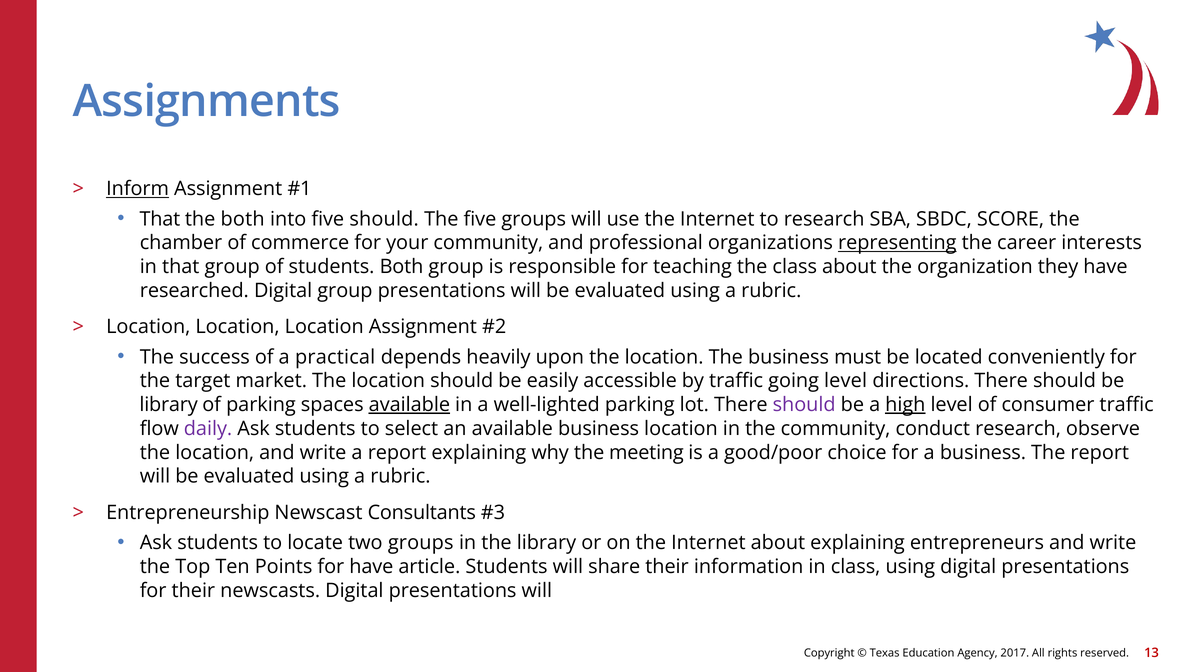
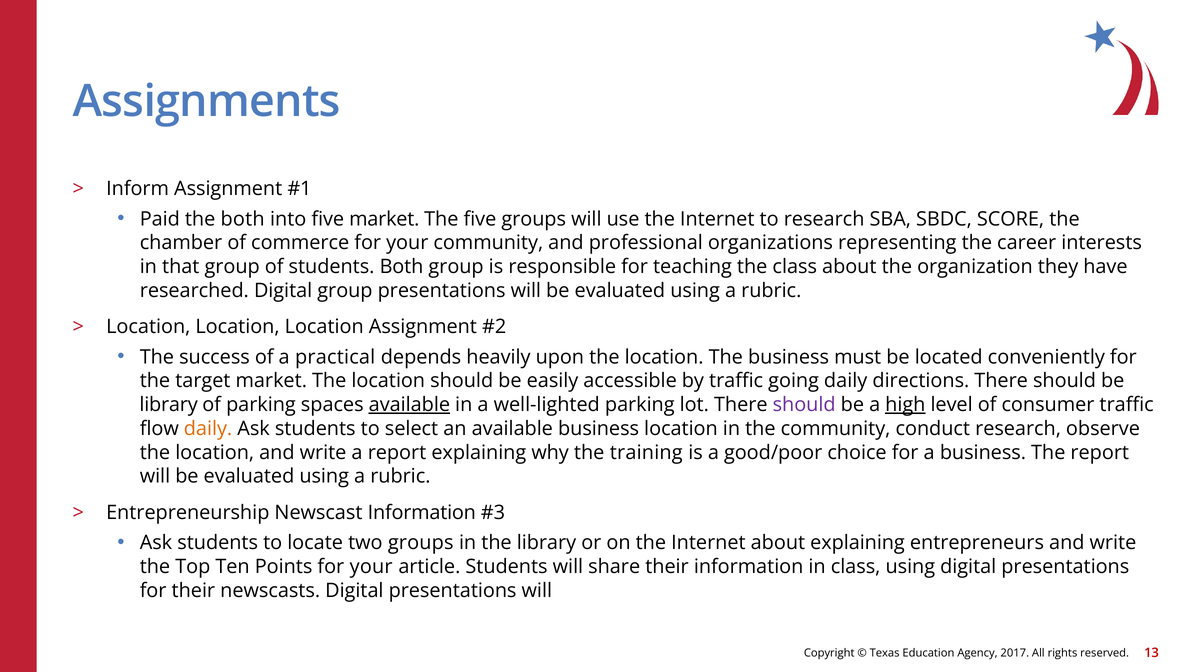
Inform underline: present -> none
That at (160, 219): That -> Paid
five should: should -> market
representing underline: present -> none
going level: level -> daily
daily at (208, 429) colour: purple -> orange
meeting: meeting -> training
Newscast Consultants: Consultants -> Information
Points for have: have -> your
